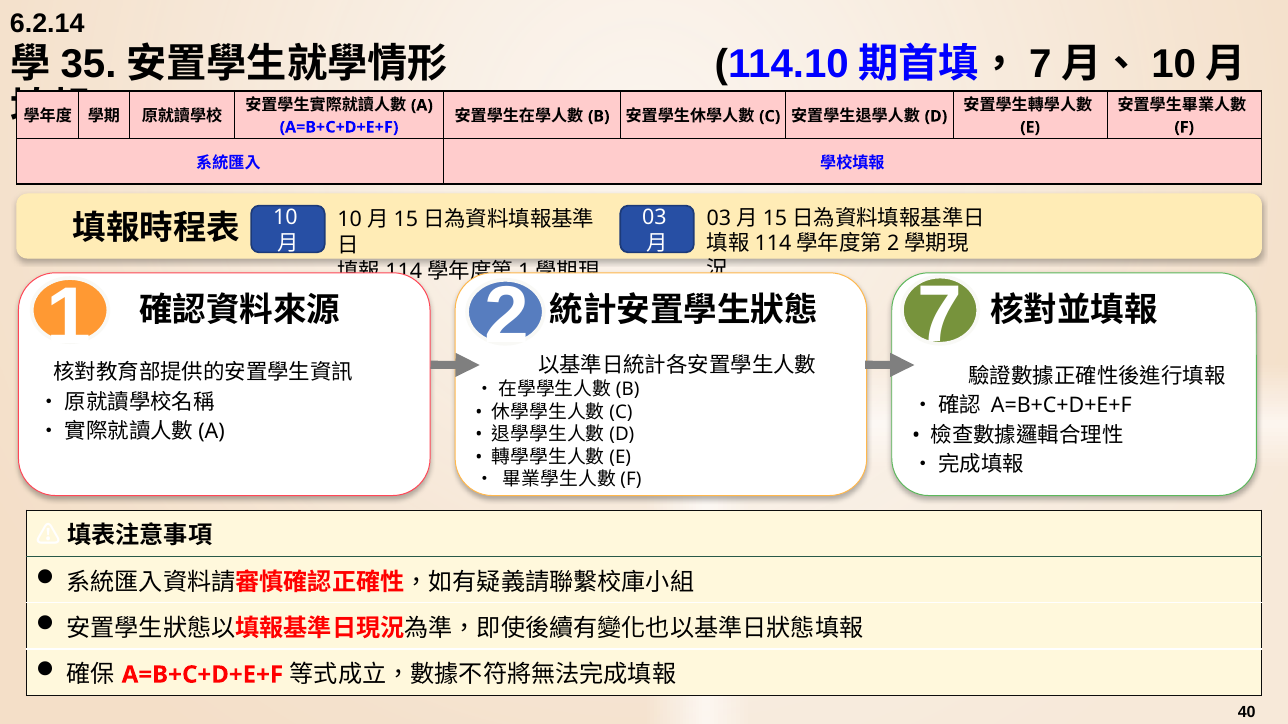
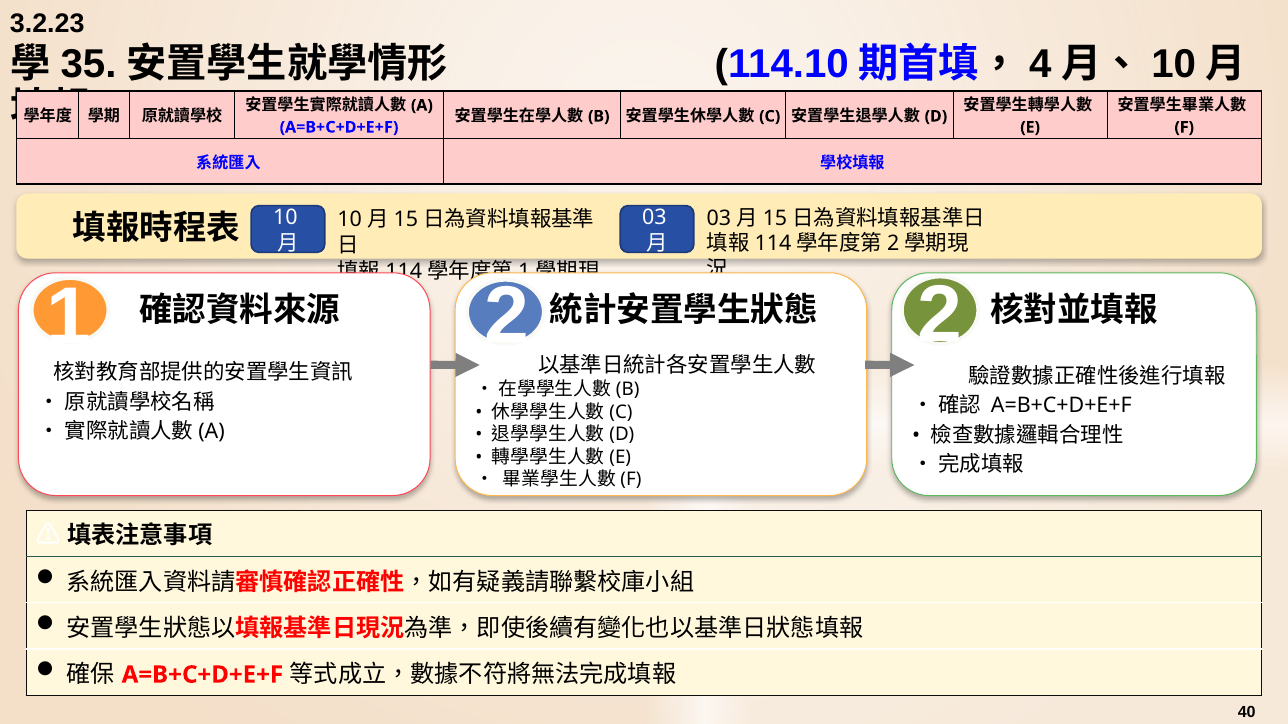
6.2.14: 6.2.14 -> 3.2.23
7 at (1040, 65): 7 -> 4
2 7: 7 -> 2
